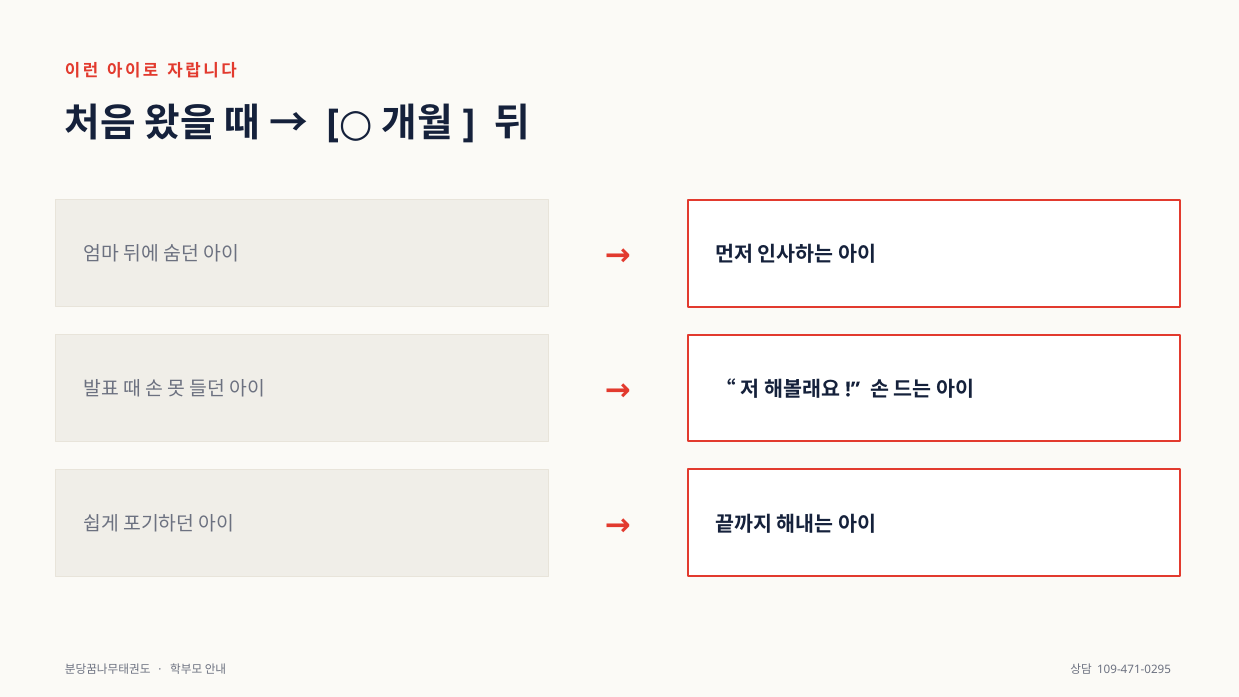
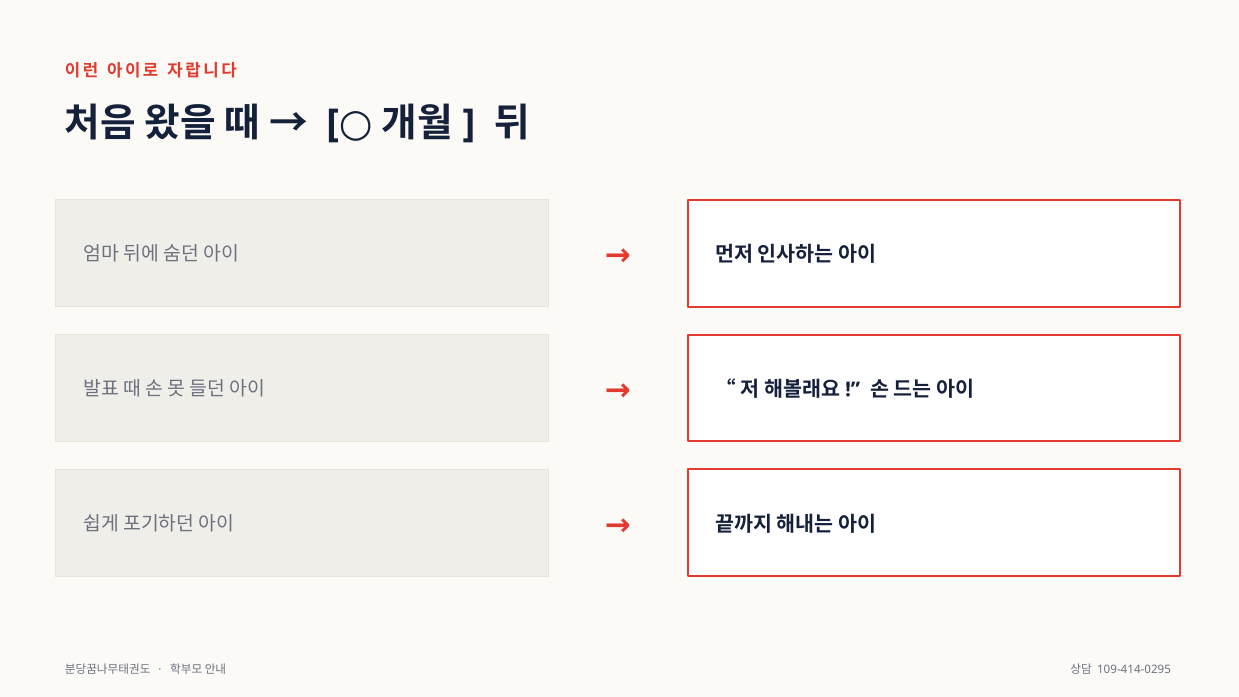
109-471-0295: 109-471-0295 -> 109-414-0295
